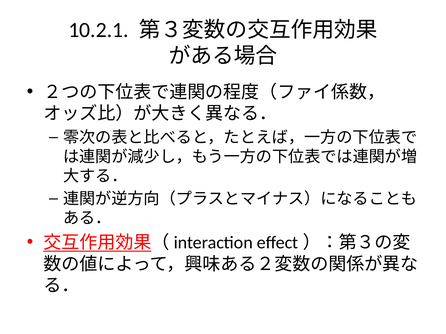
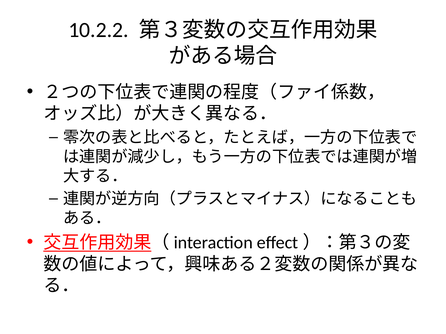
10.2.1: 10.2.1 -> 10.2.2
